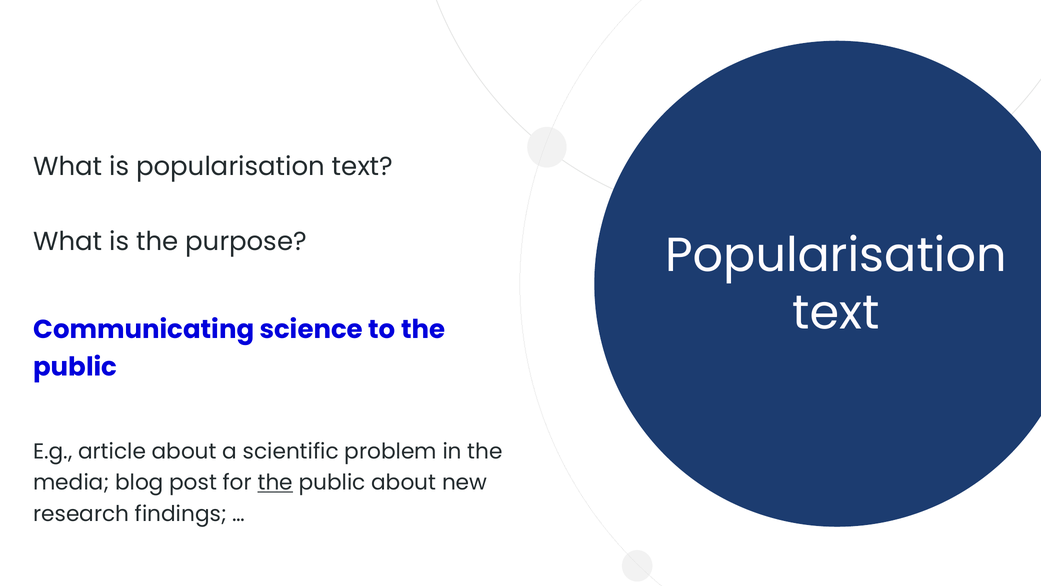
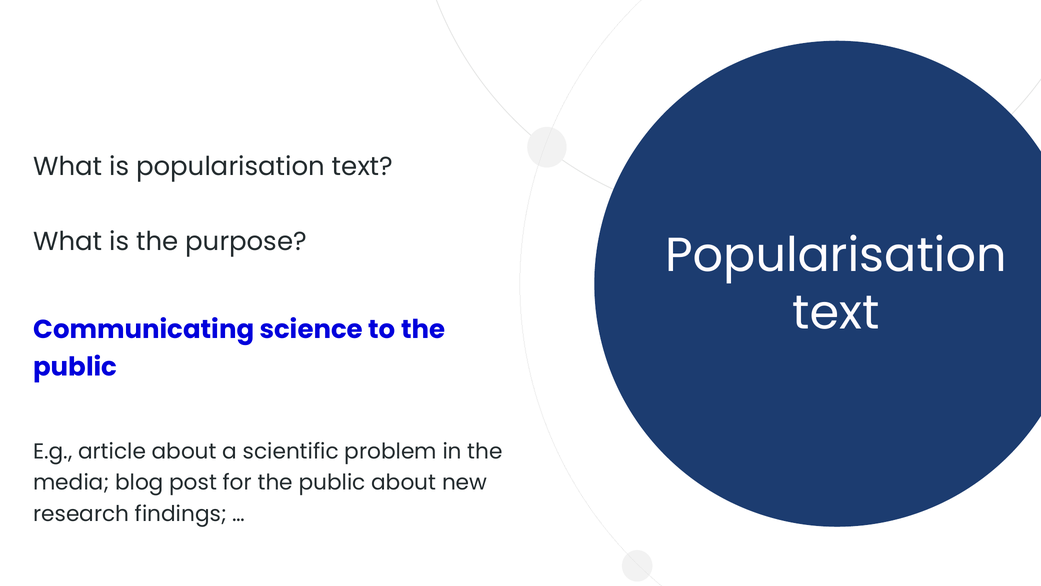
the at (275, 482) underline: present -> none
